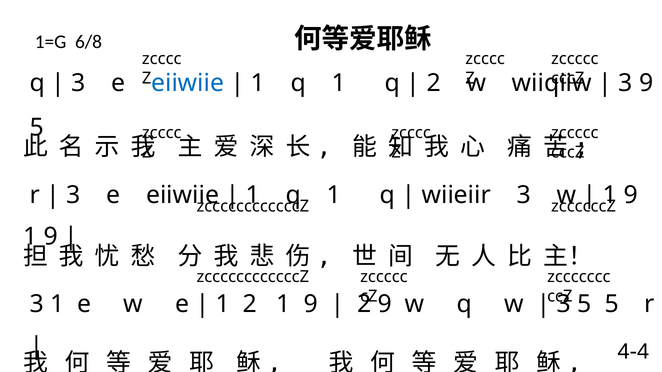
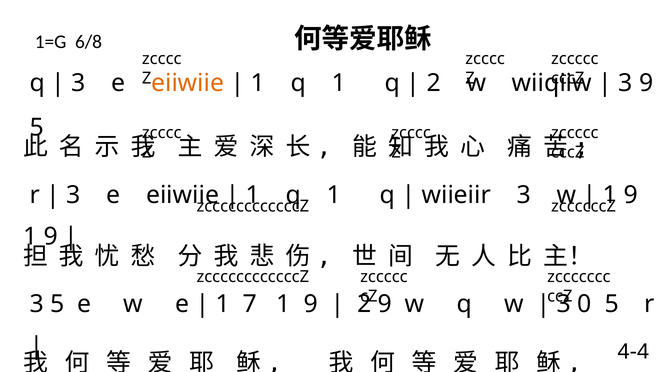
eiiwiie at (188, 83) colour: blue -> orange
3 1: 1 -> 5
1 2: 2 -> 7
5 at (585, 305): 5 -> 0
